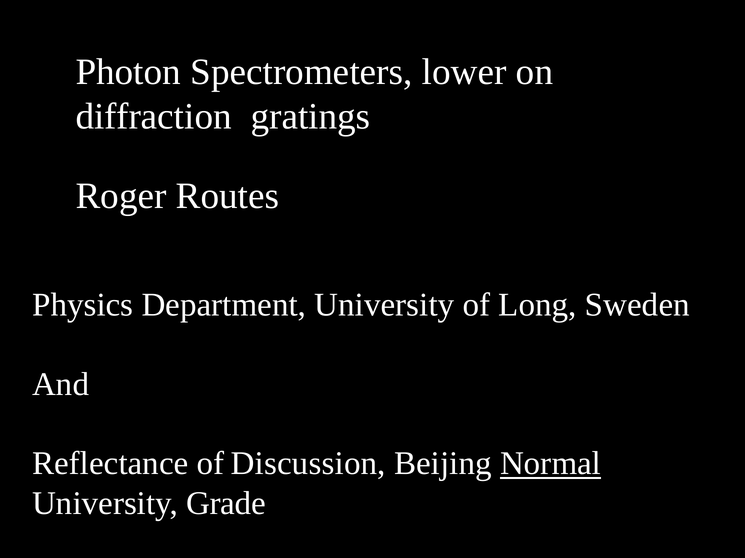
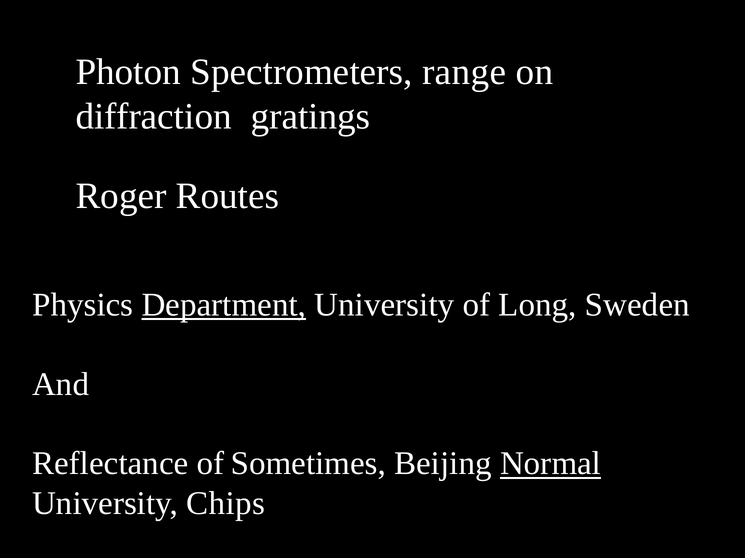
lower: lower -> range
Department underline: none -> present
Discussion: Discussion -> Sometimes
Grade: Grade -> Chips
